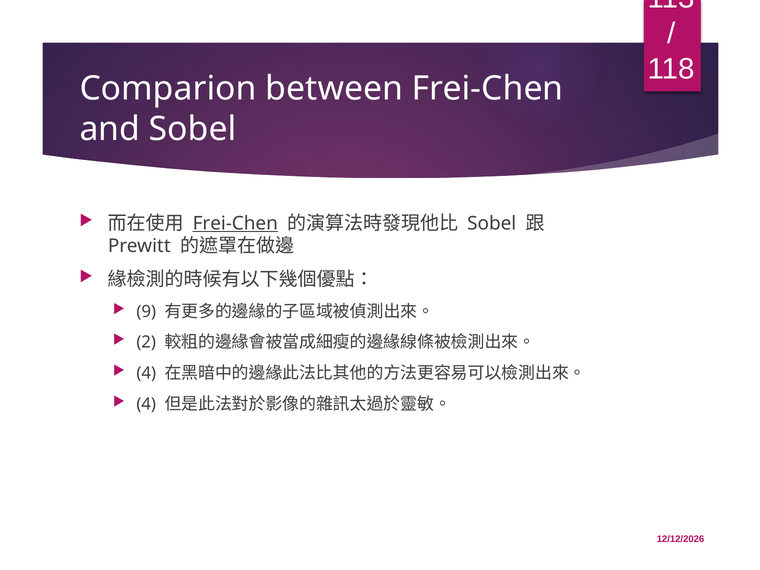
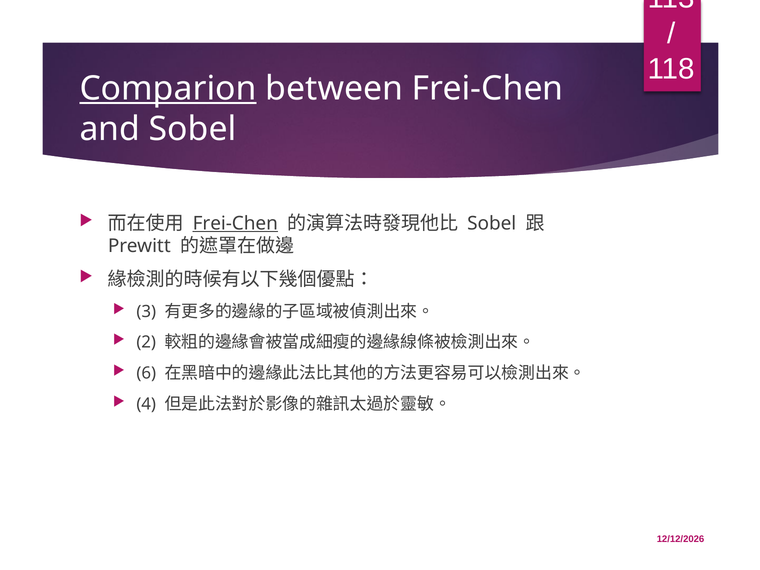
Comparion underline: none -> present
9: 9 -> 3
4 at (146, 373): 4 -> 6
